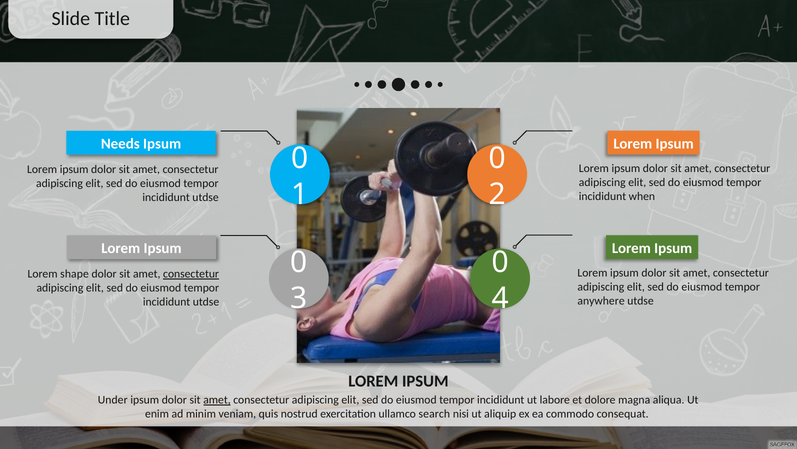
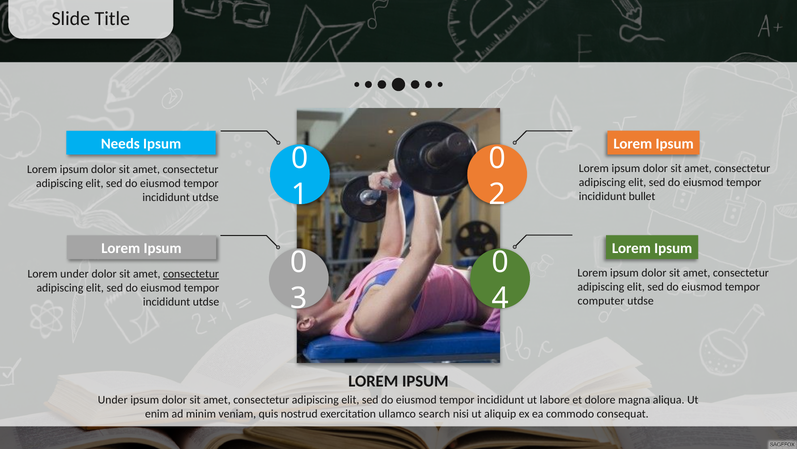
when: when -> bullet
Lorem shape: shape -> under
anywhere: anywhere -> computer
amet at (217, 399) underline: present -> none
